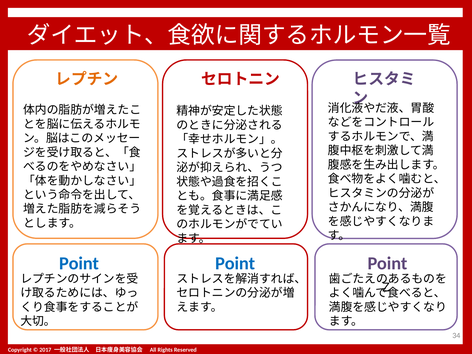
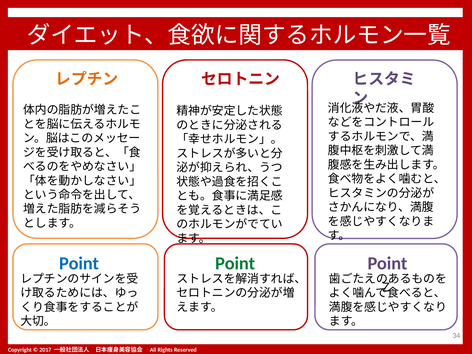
Point at (235, 264) colour: blue -> green
